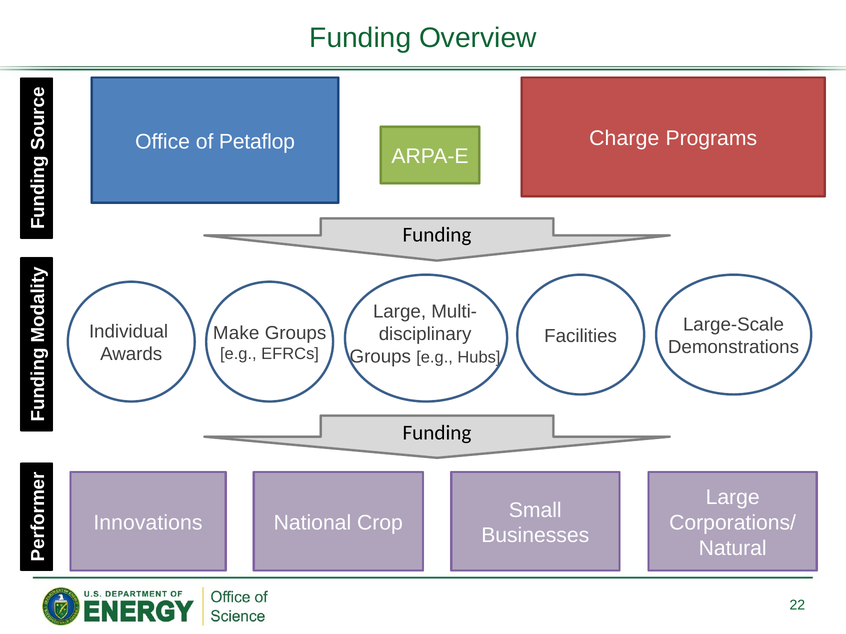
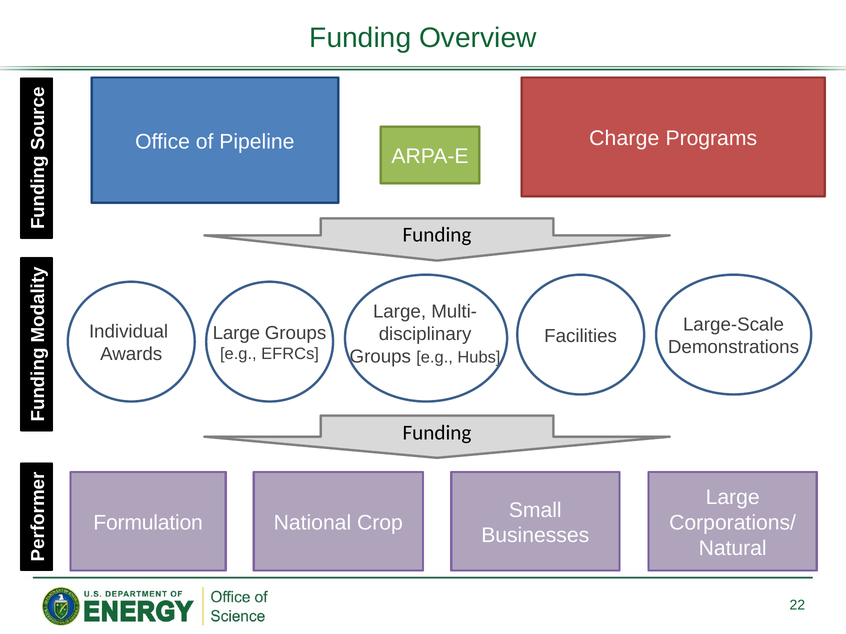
Petaflop: Petaflop -> Pipeline
Make at (236, 333): Make -> Large
Innovations: Innovations -> Formulation
